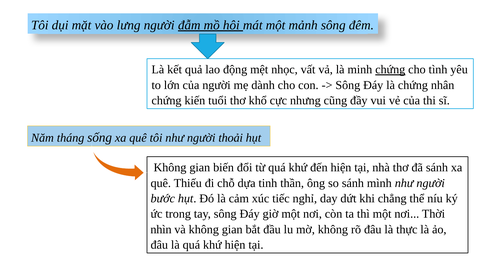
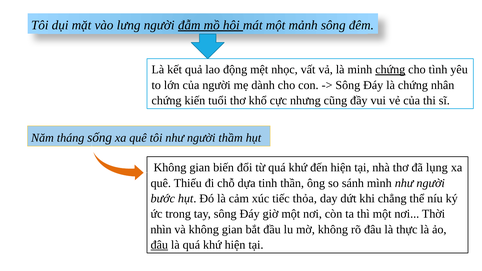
thoải: thoải -> thầm
đã sánh: sánh -> lụng
nghỉ: nghỉ -> thỏa
đâu at (159, 245) underline: none -> present
